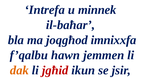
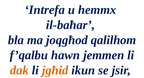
minnek: minnek -> hemmx
imnixxfa: imnixxfa -> qalilhom
jgħid colour: red -> orange
